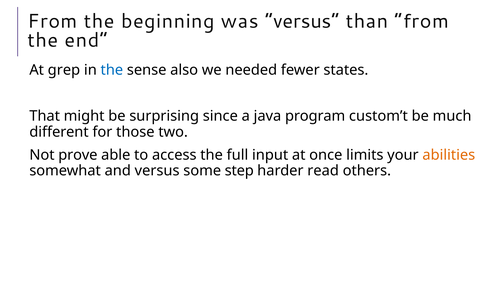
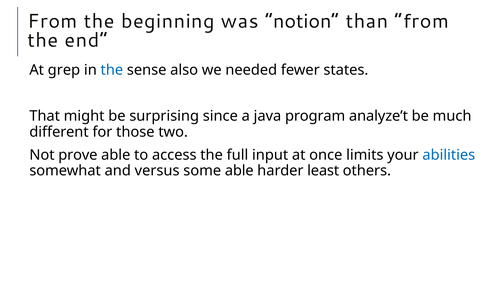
was versus: versus -> notion
custom’t: custom’t -> analyze’t
abilities colour: orange -> blue
some step: step -> able
read: read -> least
